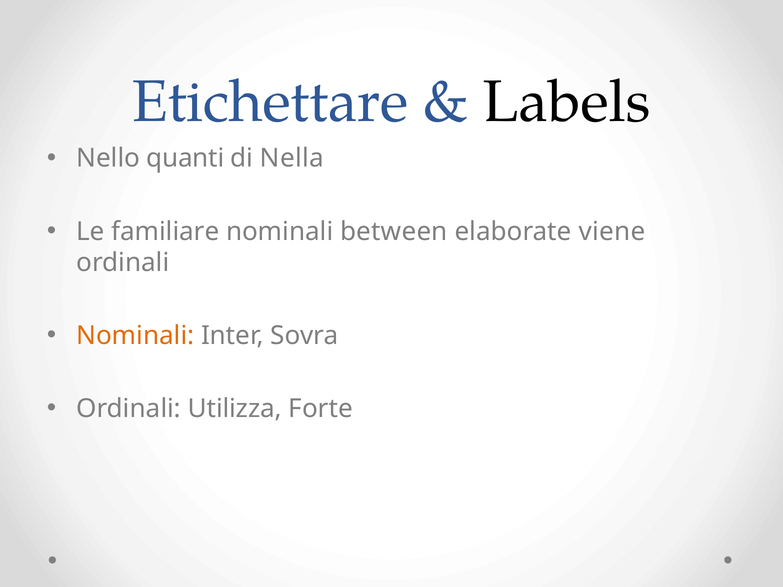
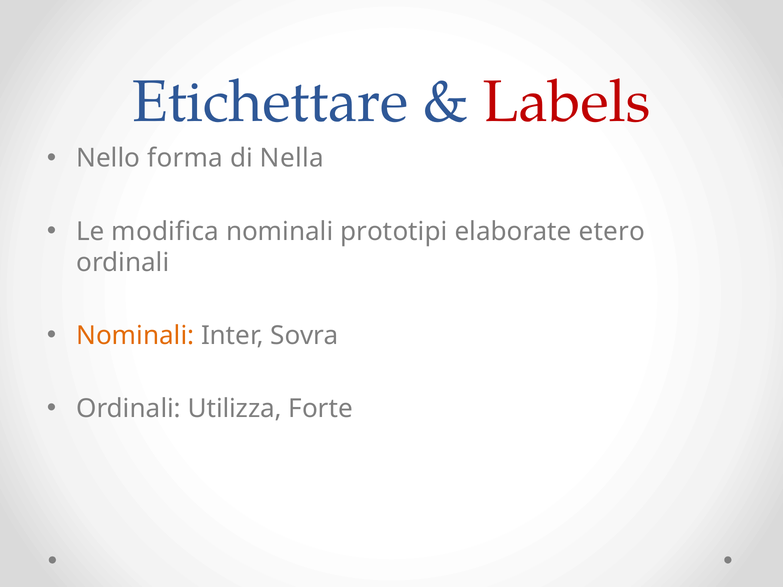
Labels colour: black -> red
quanti: quanti -> forma
familiare: familiare -> modifica
between: between -> prototipi
viene: viene -> etero
